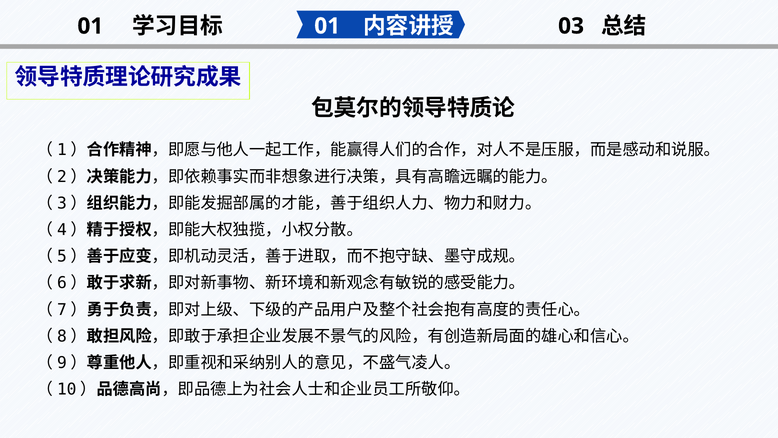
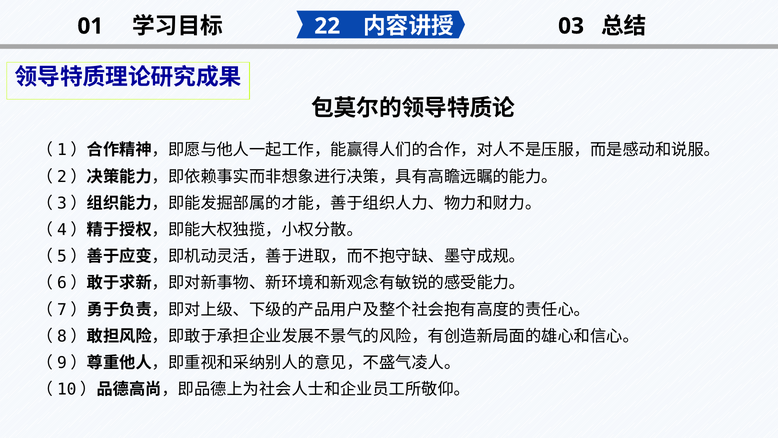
01 at (327, 26): 01 -> 22
